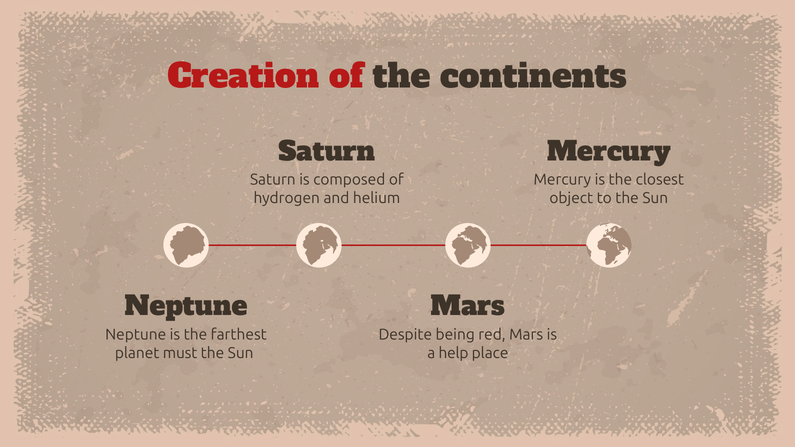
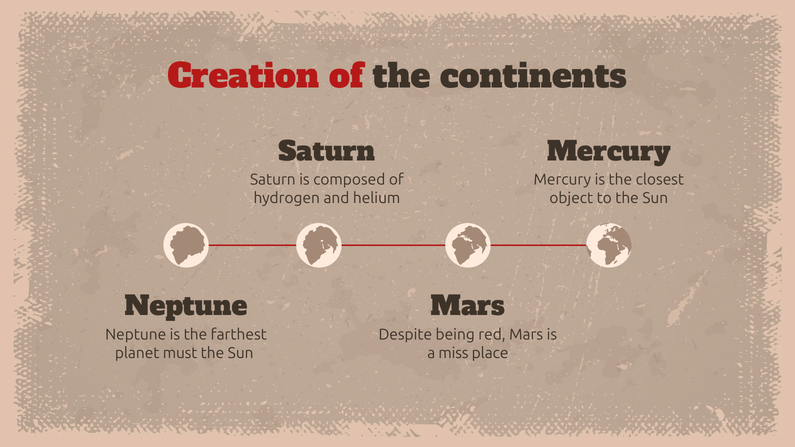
help: help -> miss
